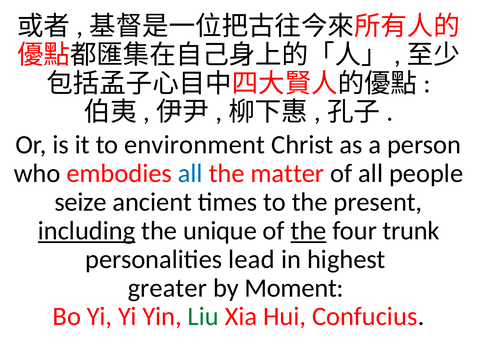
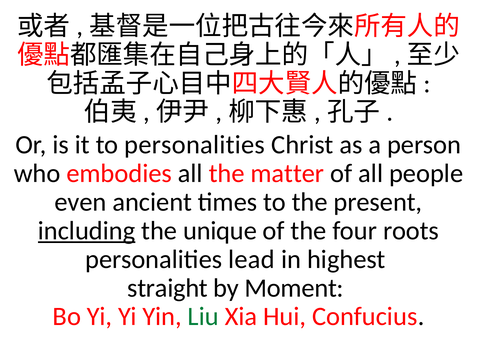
to environment: environment -> personalities
all at (190, 173) colour: blue -> black
seize: seize -> even
the at (309, 231) underline: present -> none
trunk: trunk -> roots
greater: greater -> straight
